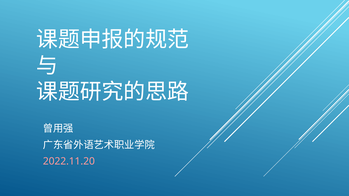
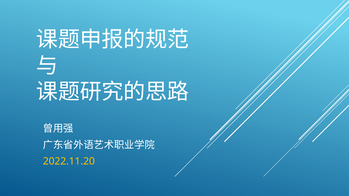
2022.11.20 colour: pink -> yellow
